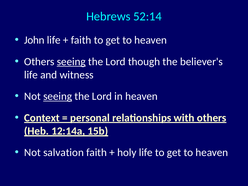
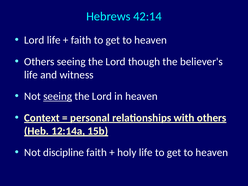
52:14: 52:14 -> 42:14
John at (34, 40): John -> Lord
seeing at (71, 62) underline: present -> none
salvation: salvation -> discipline
